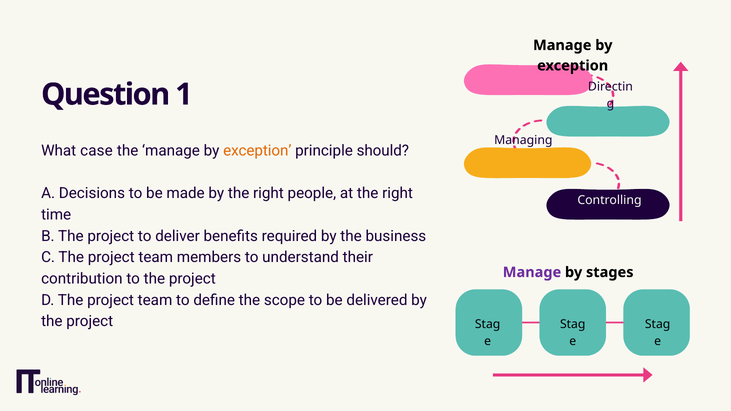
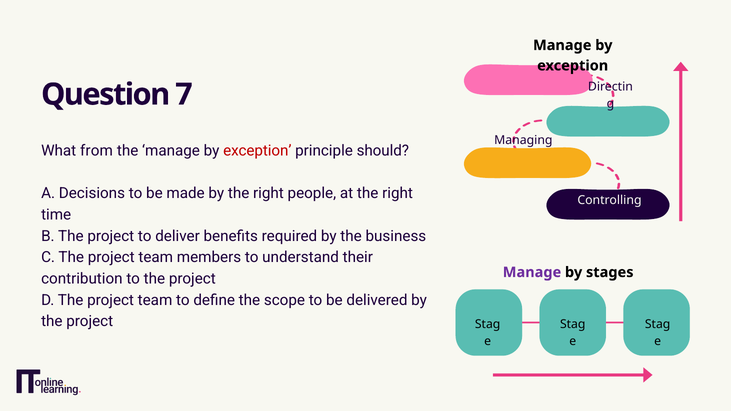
1: 1 -> 7
case: case -> from
exception at (257, 151) colour: orange -> red
